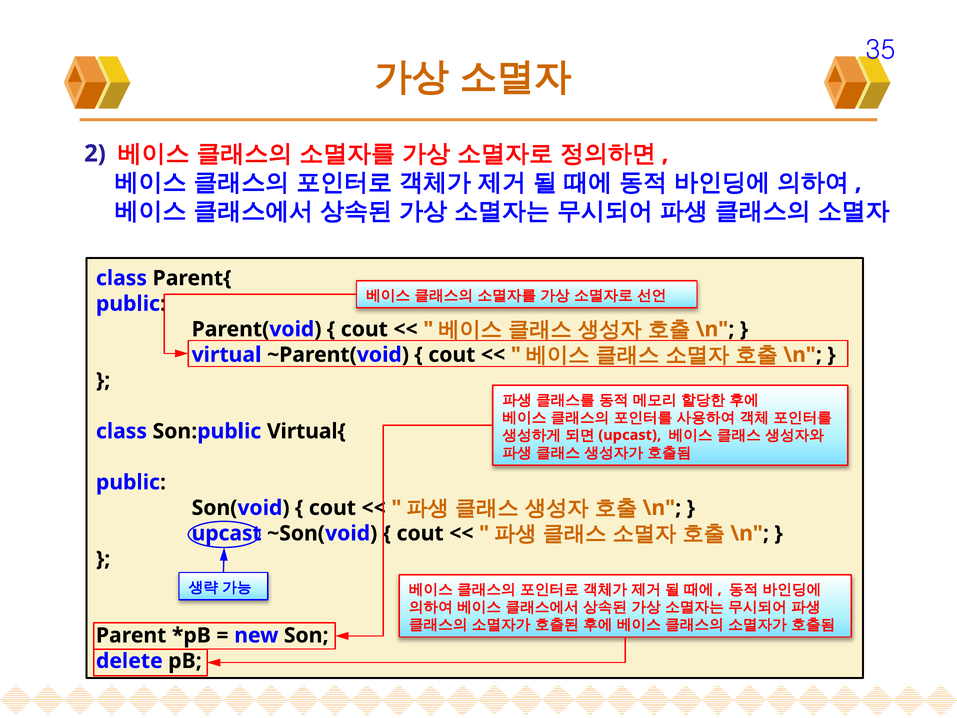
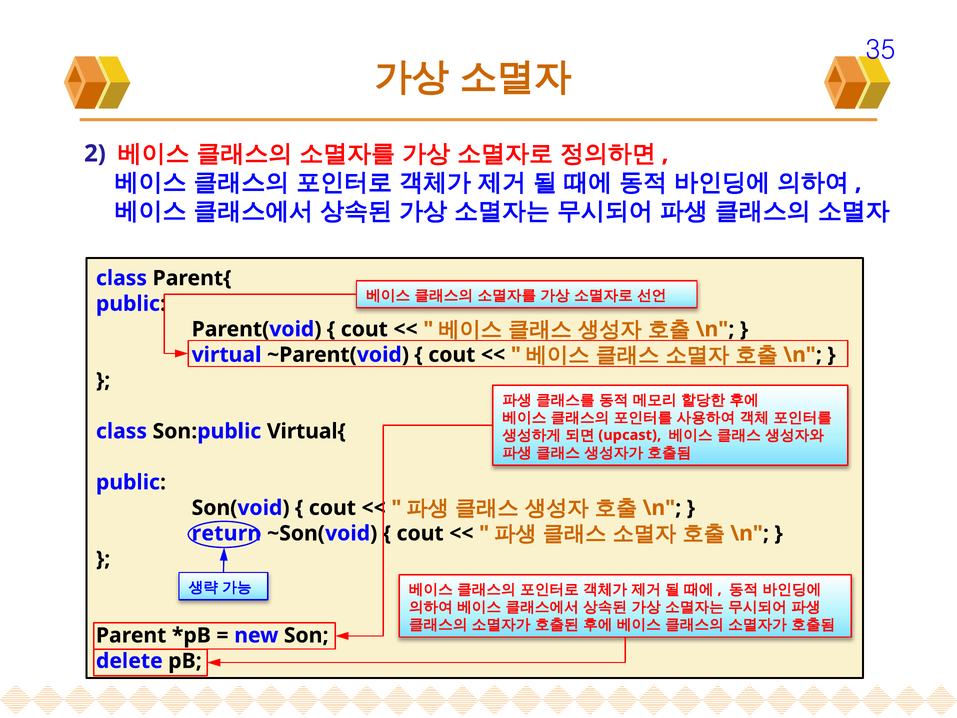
upcast at (227, 533): upcast -> return
